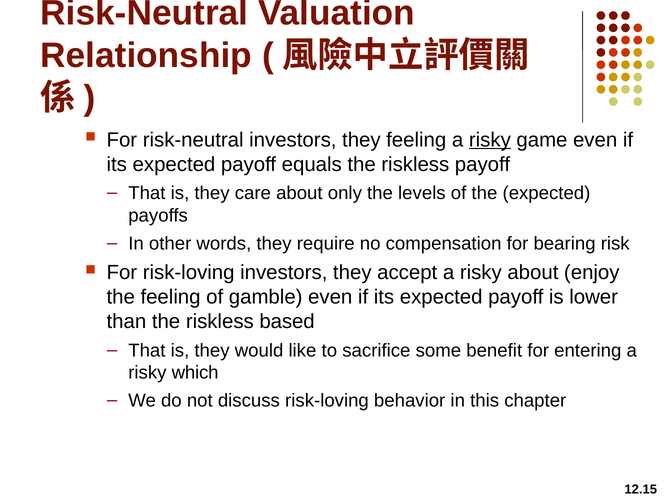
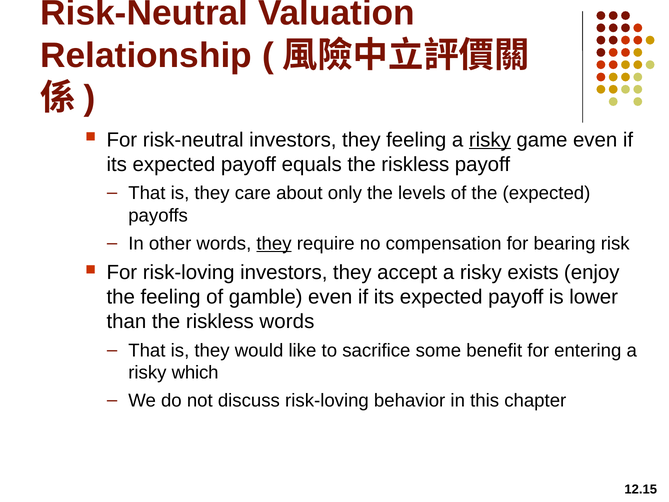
they at (274, 243) underline: none -> present
risky about: about -> exists
riskless based: based -> words
